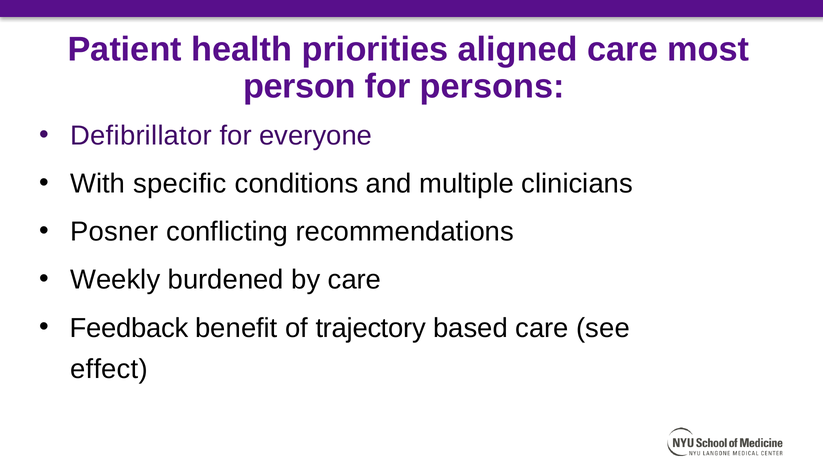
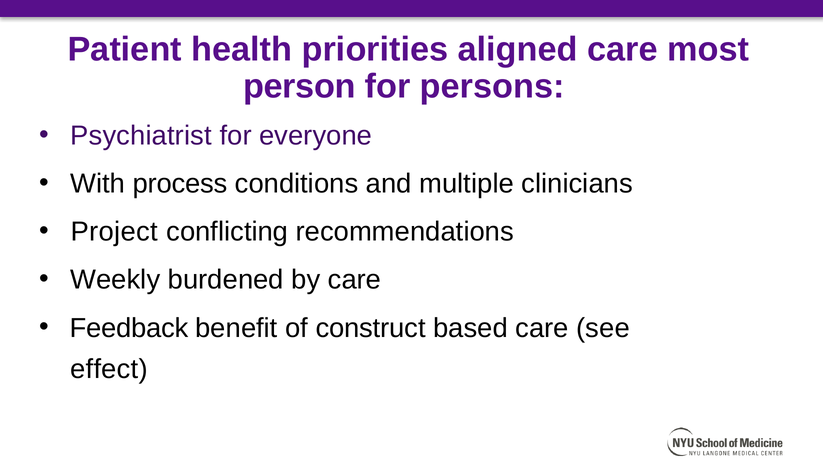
Defibrillator: Defibrillator -> Psychiatrist
specific: specific -> process
Posner: Posner -> Project
trajectory: trajectory -> construct
